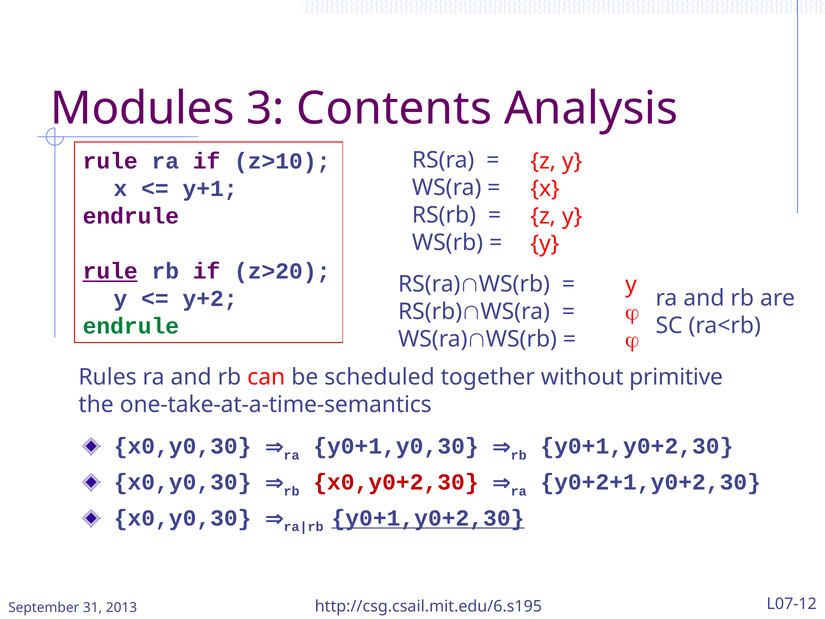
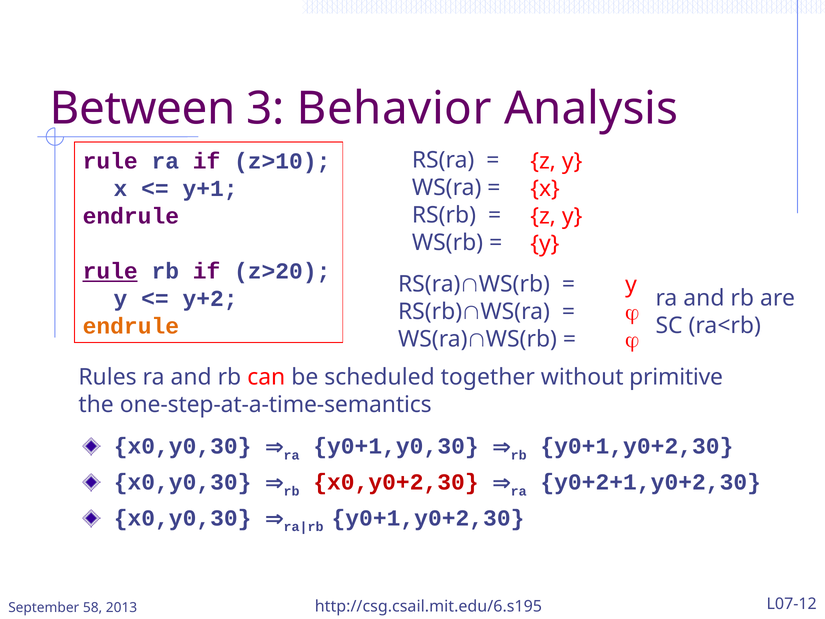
Modules: Modules -> Between
Contents: Contents -> Behavior
endrule at (131, 326) colour: green -> orange
one-take-at-a-time-semantics: one-take-at-a-time-semantics -> one-step-at-a-time-semantics
y0+1,y0+2,30 at (428, 518) underline: present -> none
31: 31 -> 58
